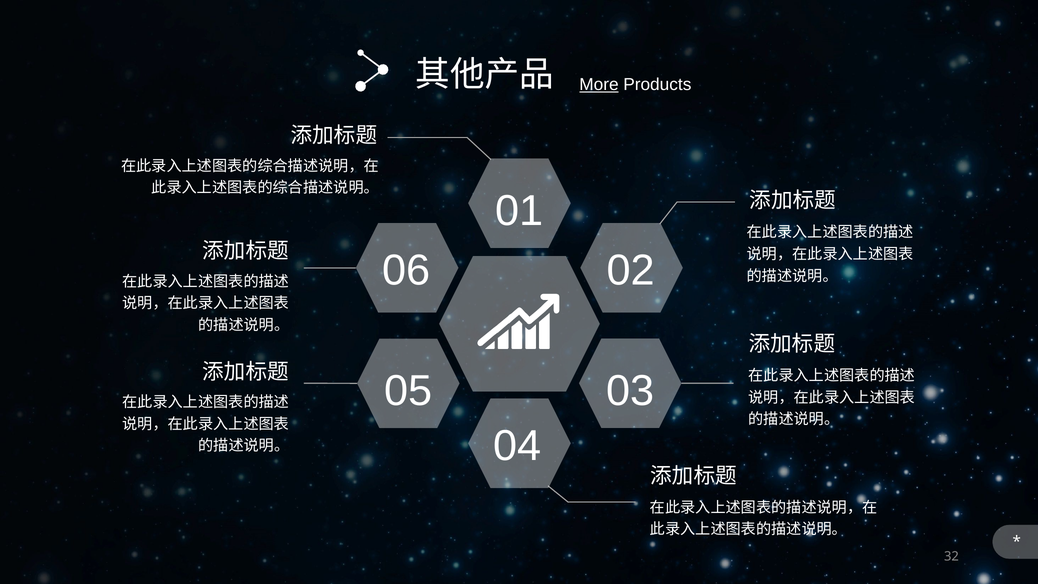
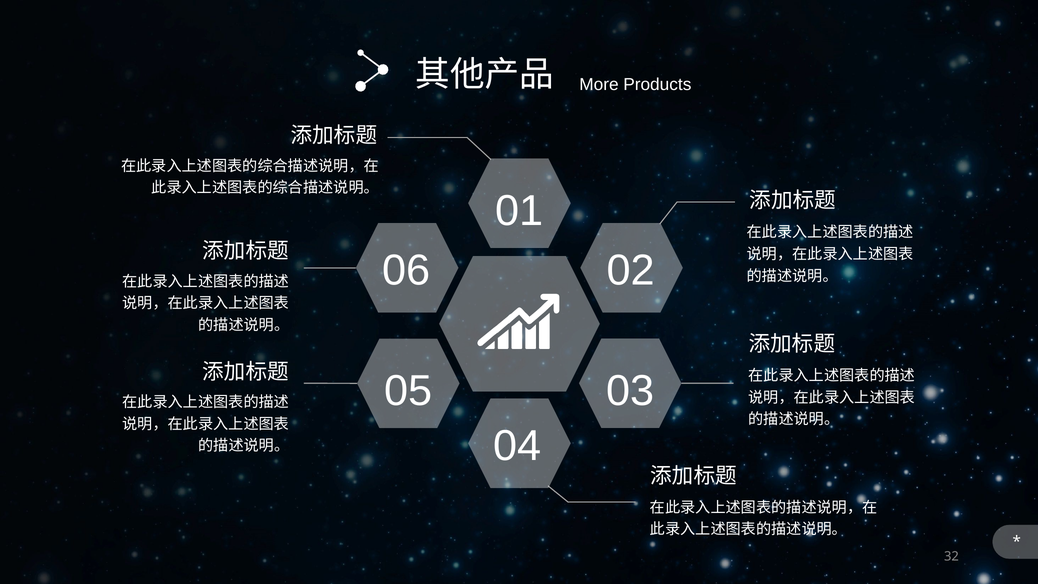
More underline: present -> none
